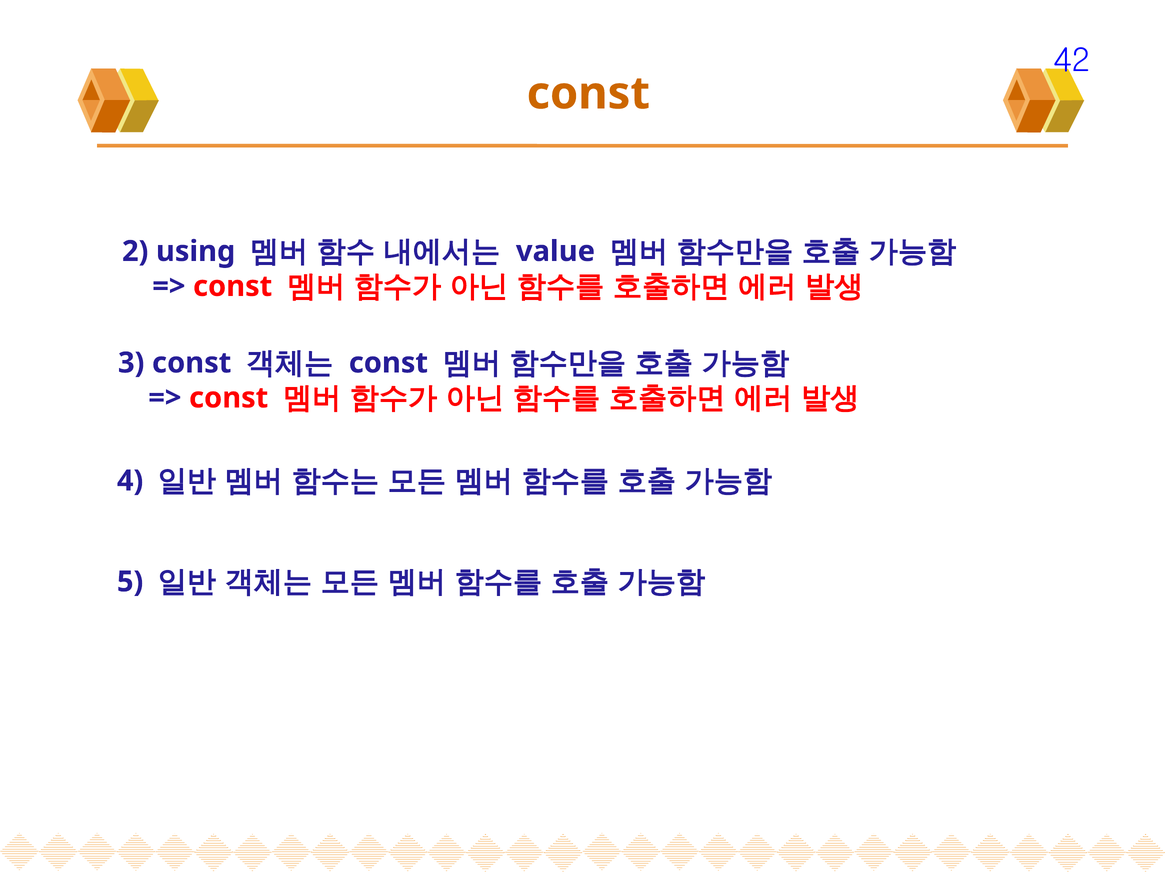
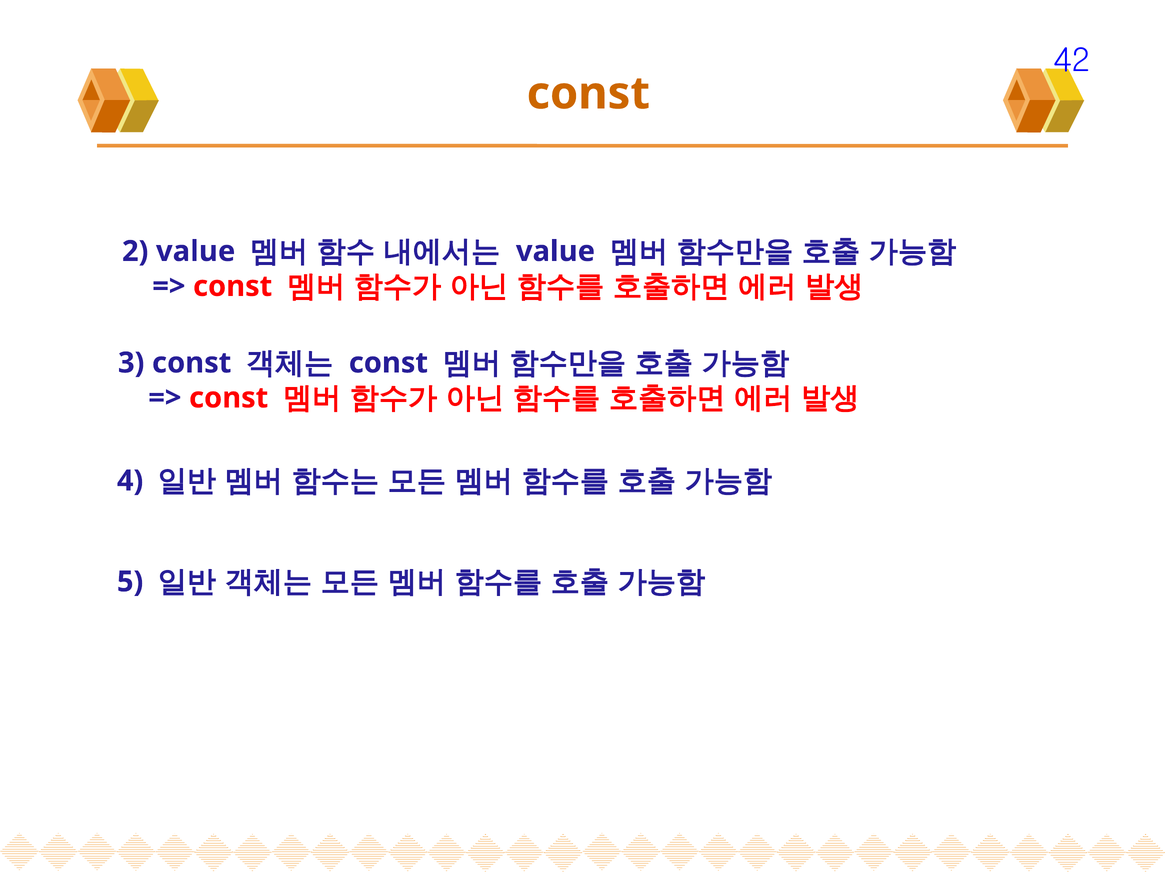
2 using: using -> value
